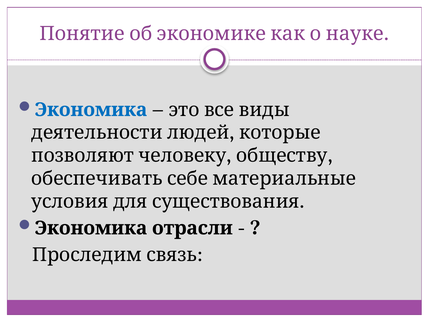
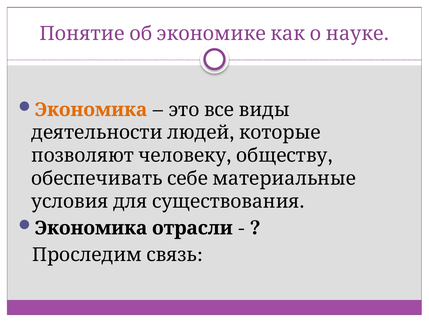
Экономика colour: blue -> orange
